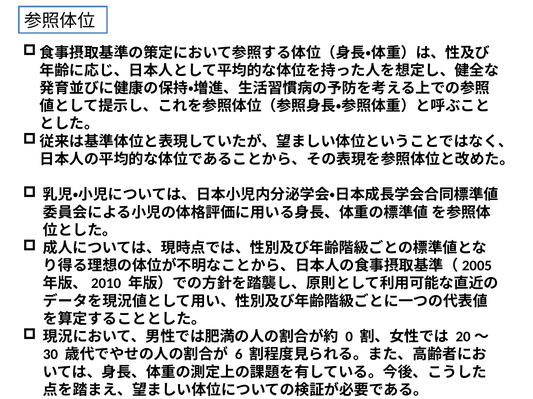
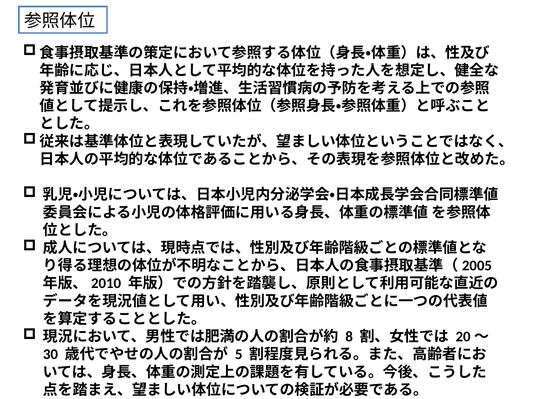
0: 0 -> 8
6: 6 -> 5
